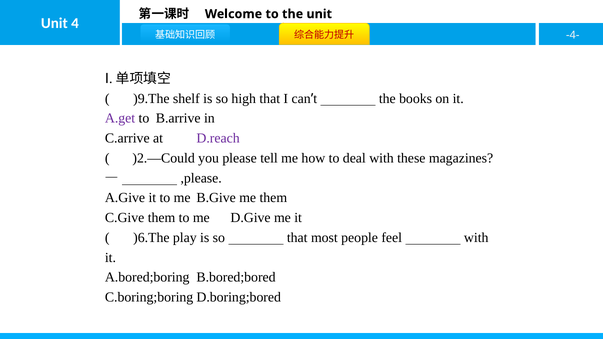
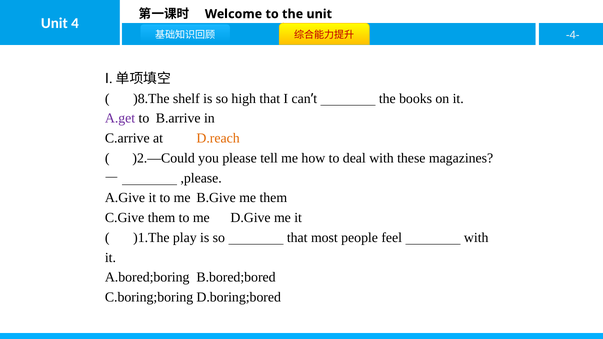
)9.The: )9.The -> )8.The
D.reach colour: purple -> orange
)6.The: )6.The -> )1.The
